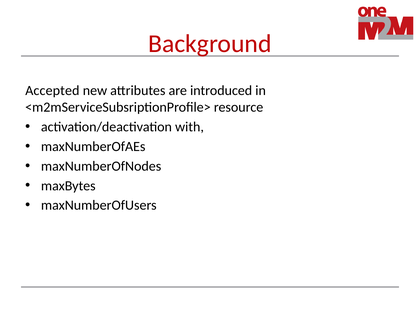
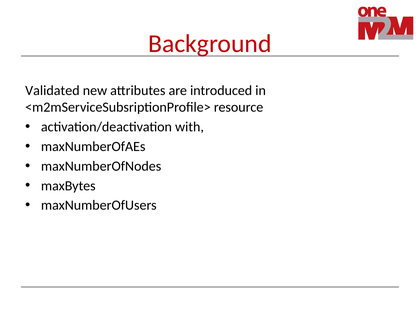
Accepted: Accepted -> Validated
